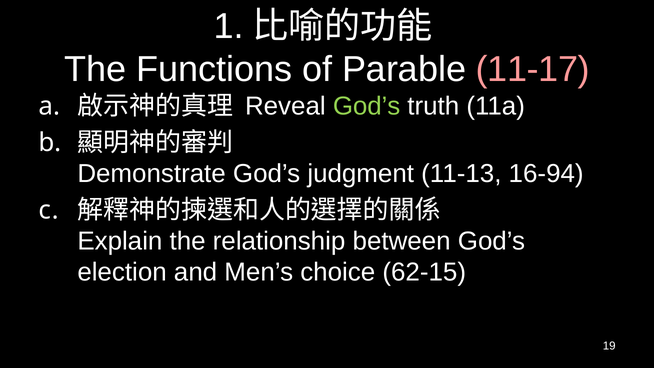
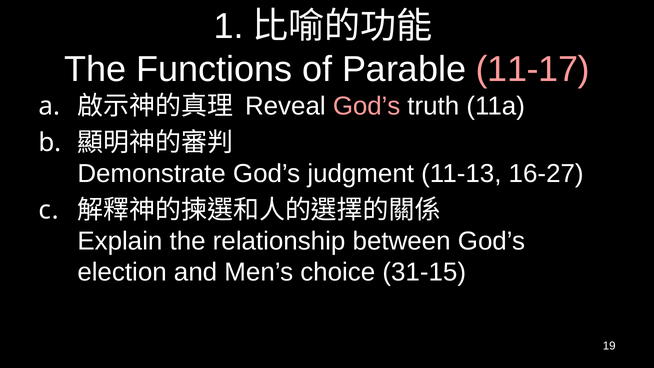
God’s at (367, 106) colour: light green -> pink
16-94: 16-94 -> 16-27
62-15: 62-15 -> 31-15
